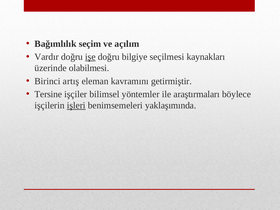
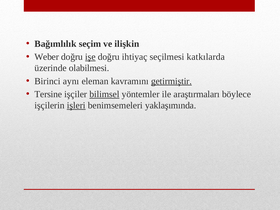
açılım: açılım -> ilişkin
Vardır: Vardır -> Weber
bilgiye: bilgiye -> ihtiyaç
kaynakları: kaynakları -> katkılarda
artış: artış -> aynı
getirmiştir underline: none -> present
bilimsel underline: none -> present
